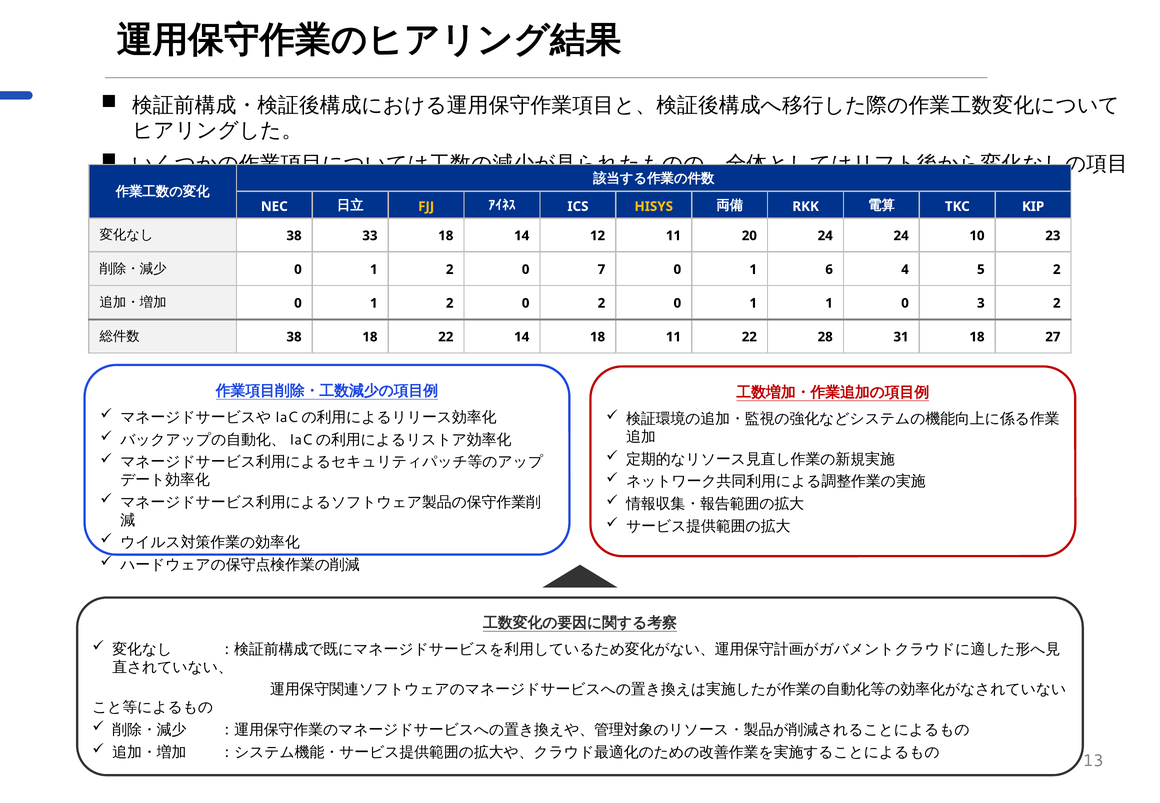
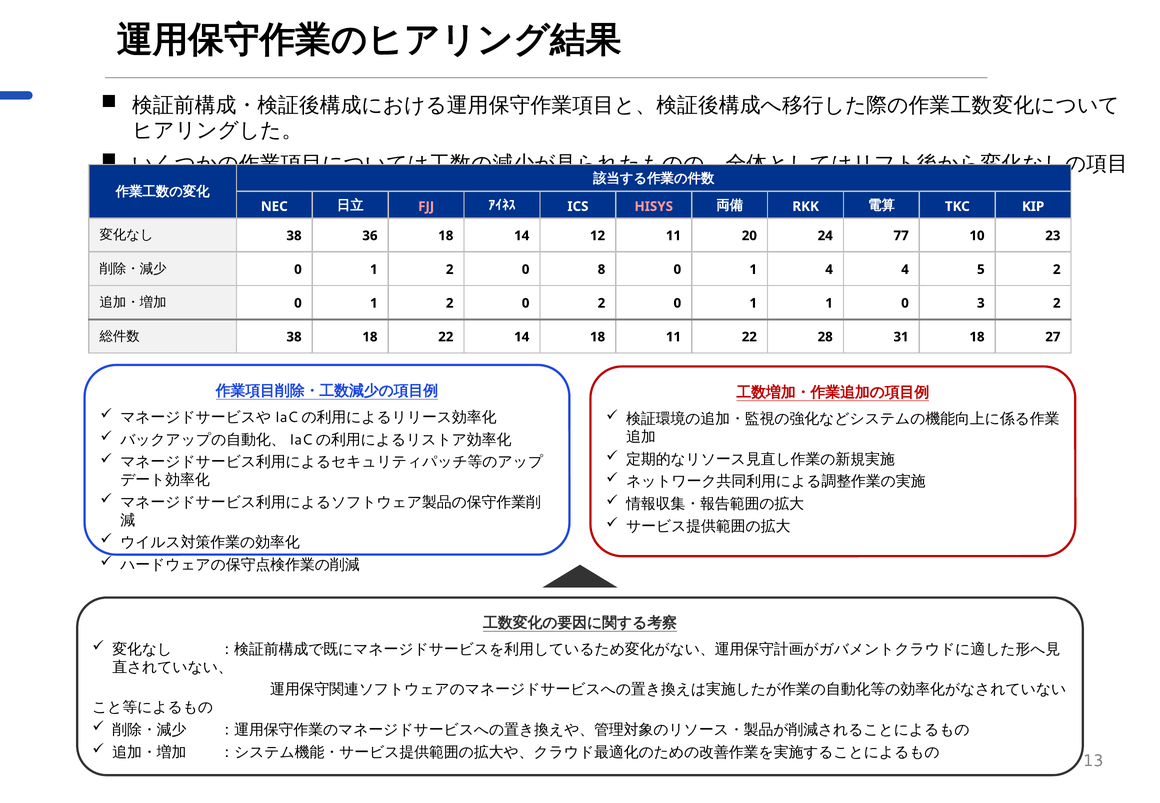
FJJ colour: yellow -> pink
HISYS colour: yellow -> pink
33: 33 -> 36
24 24: 24 -> 77
7: 7 -> 8
1 6: 6 -> 4
